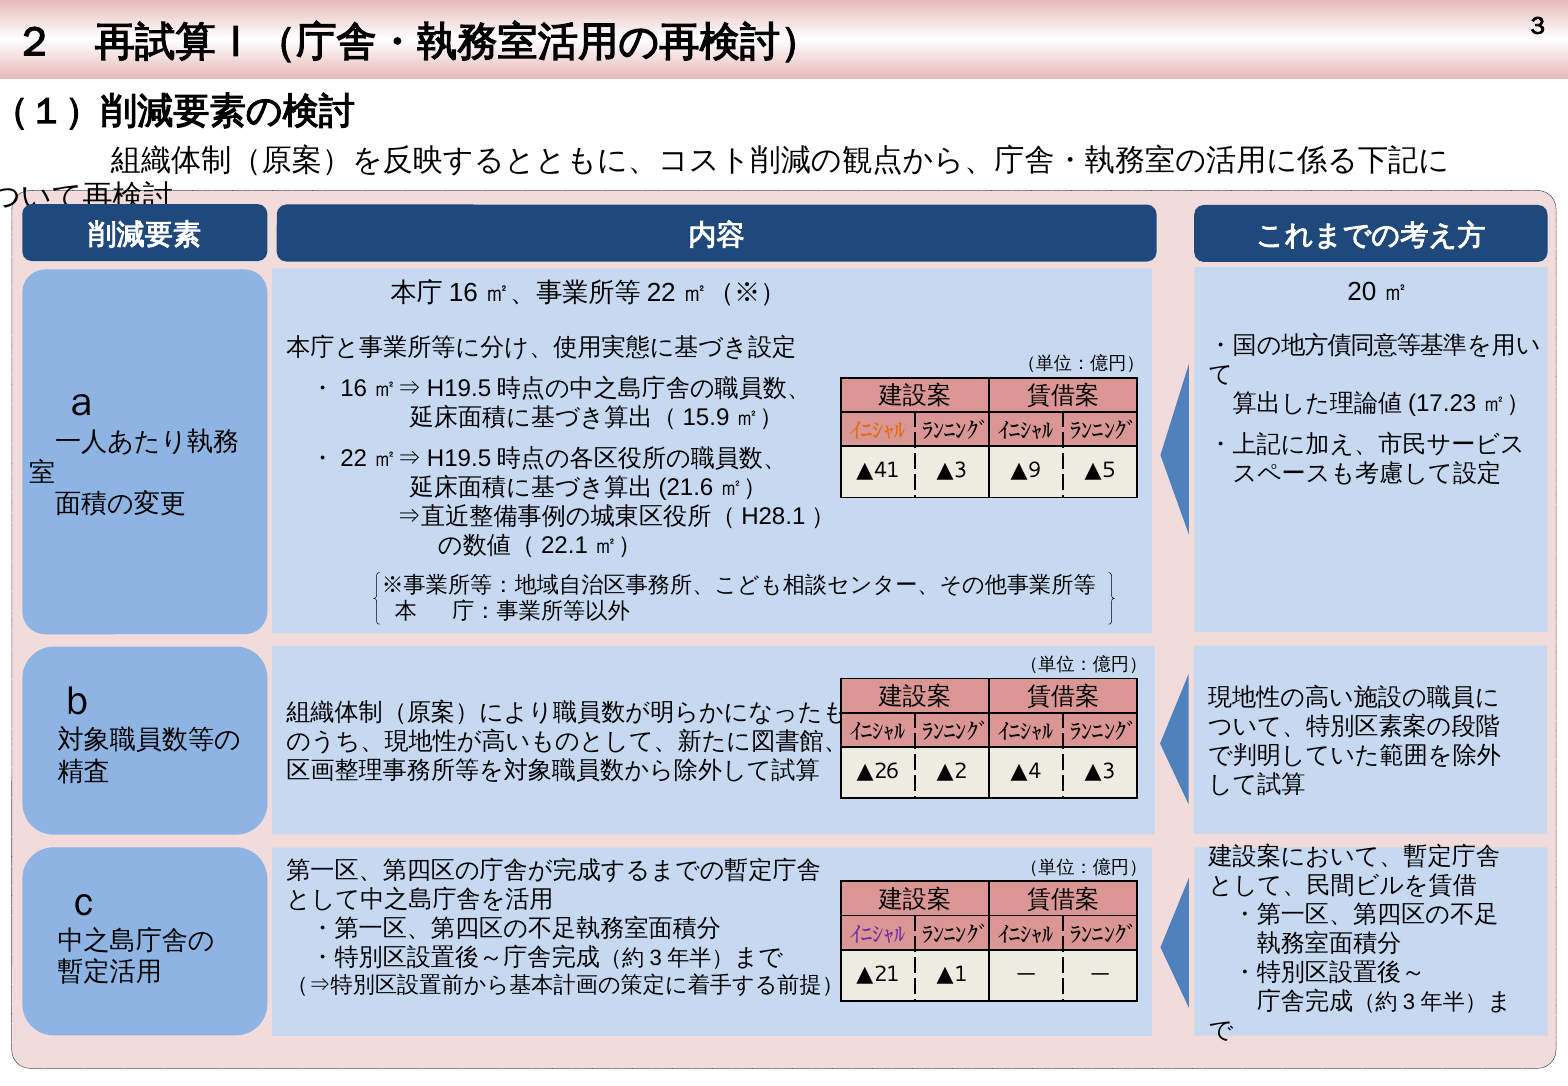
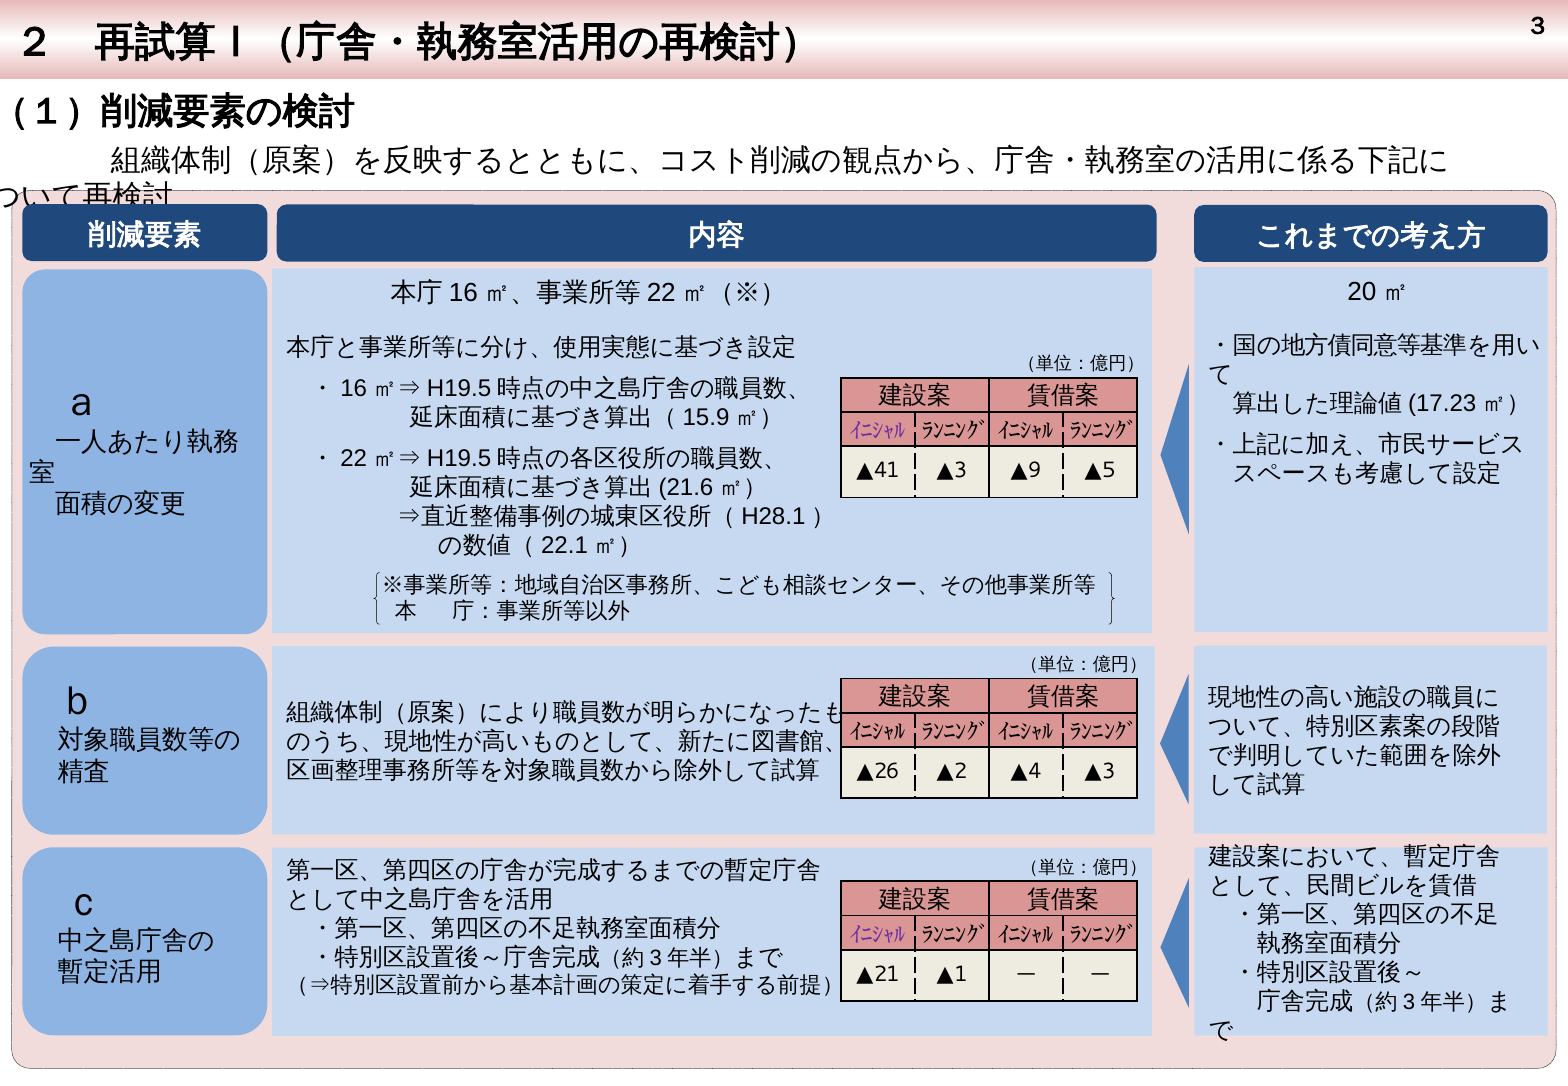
ｲﾆｼｬﾙ at (878, 431) colour: orange -> purple
